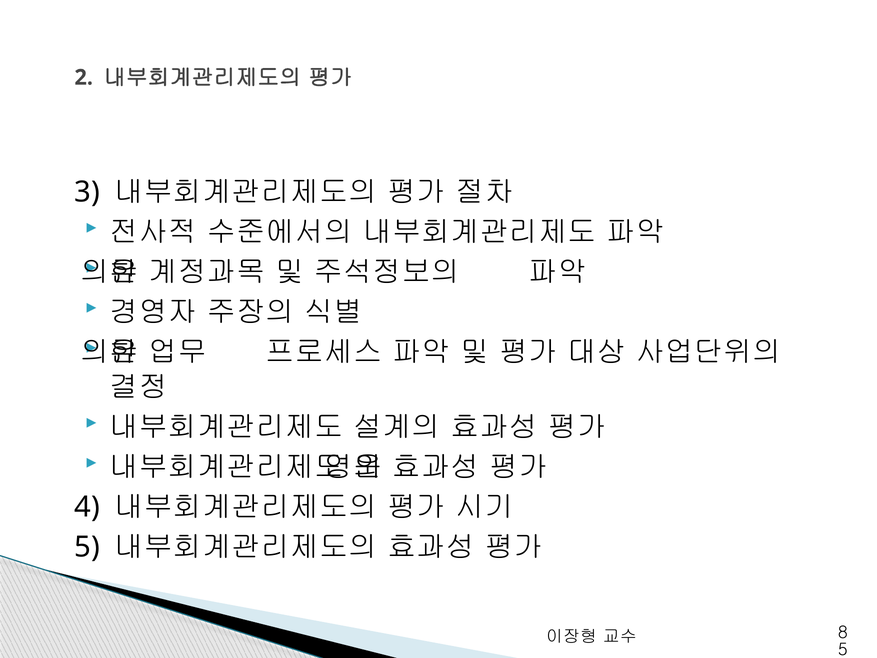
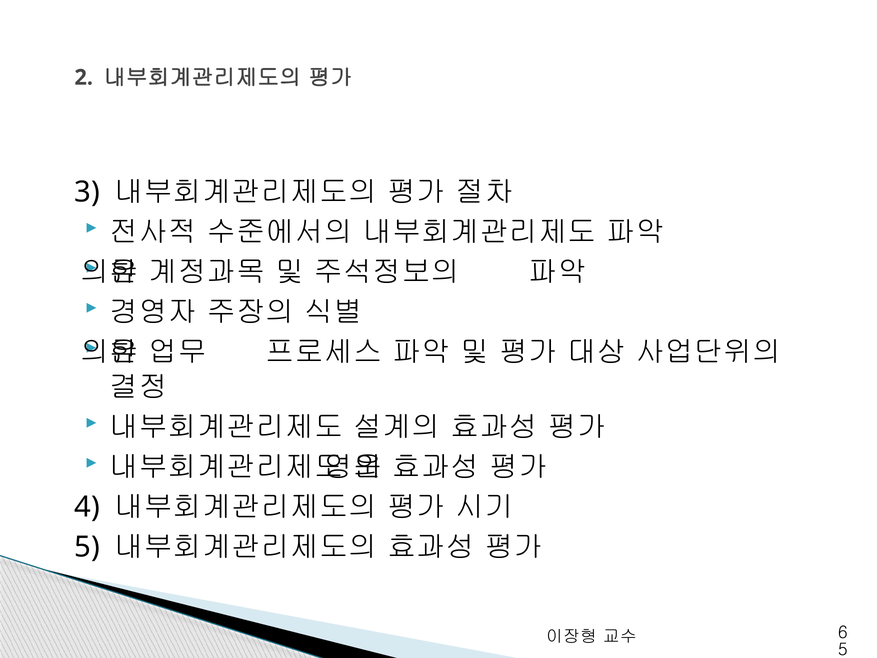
8: 8 -> 6
